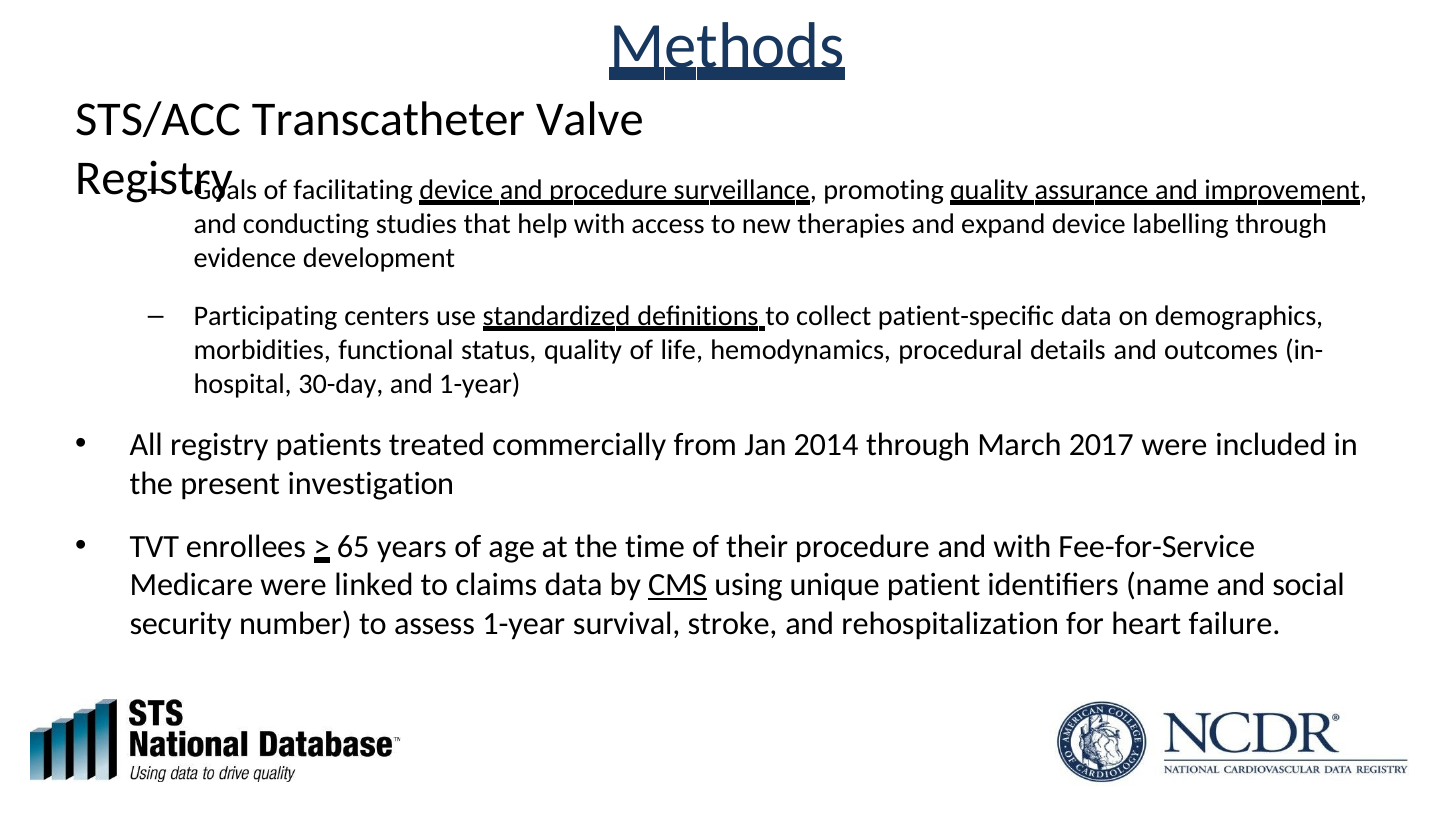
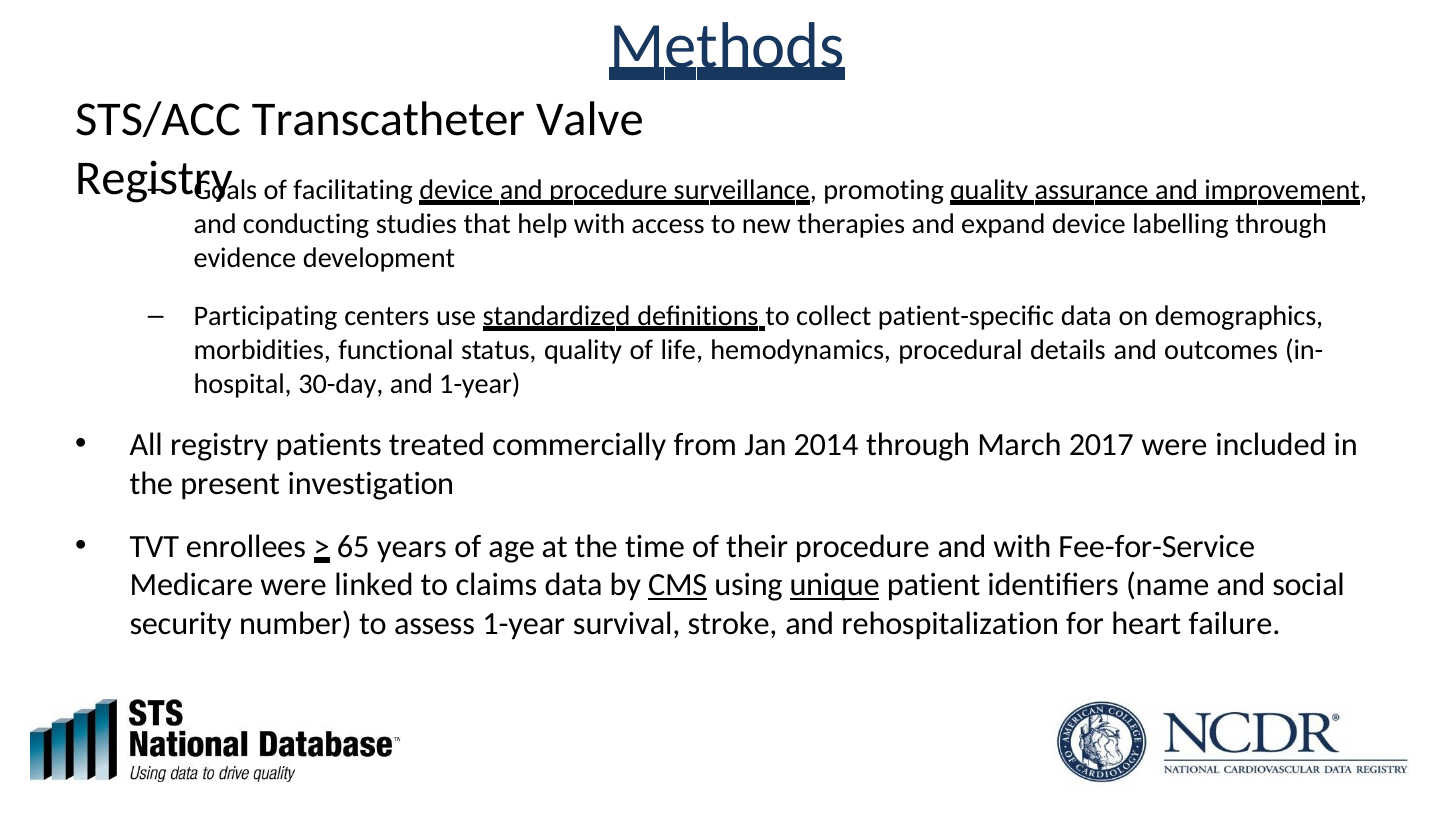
unique underline: none -> present
